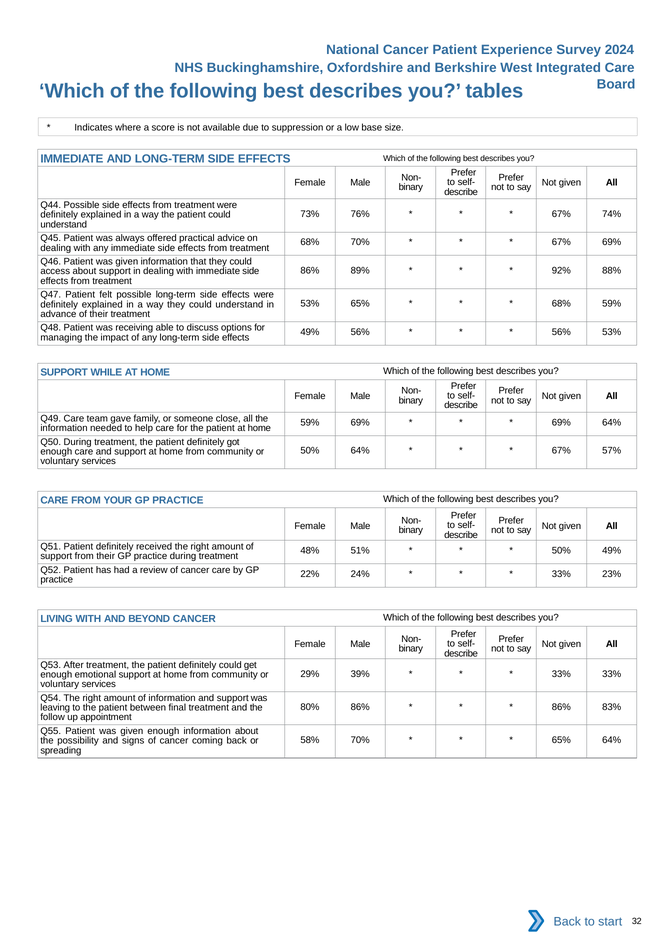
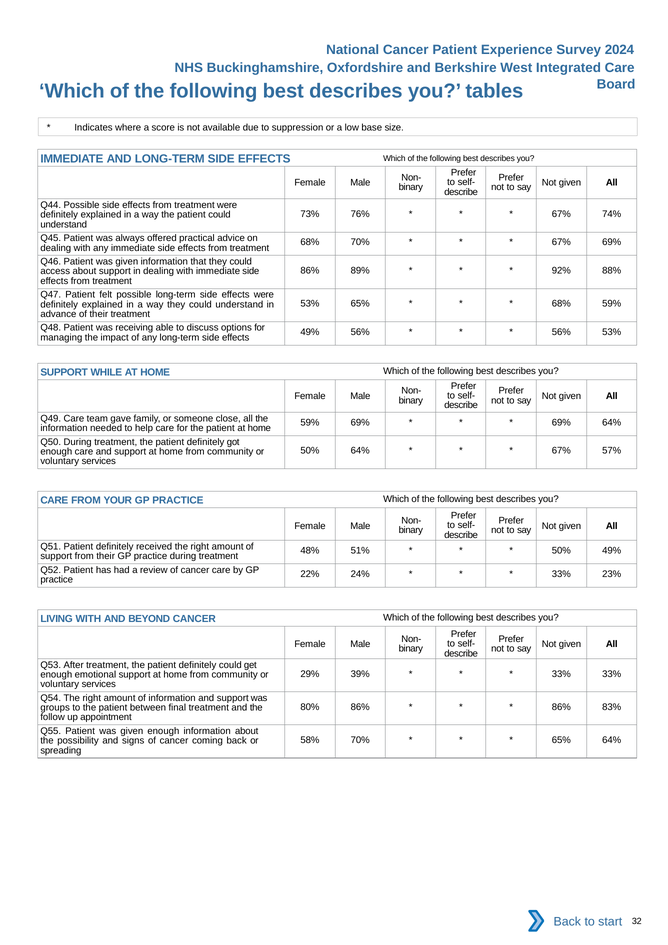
leaving: leaving -> groups
